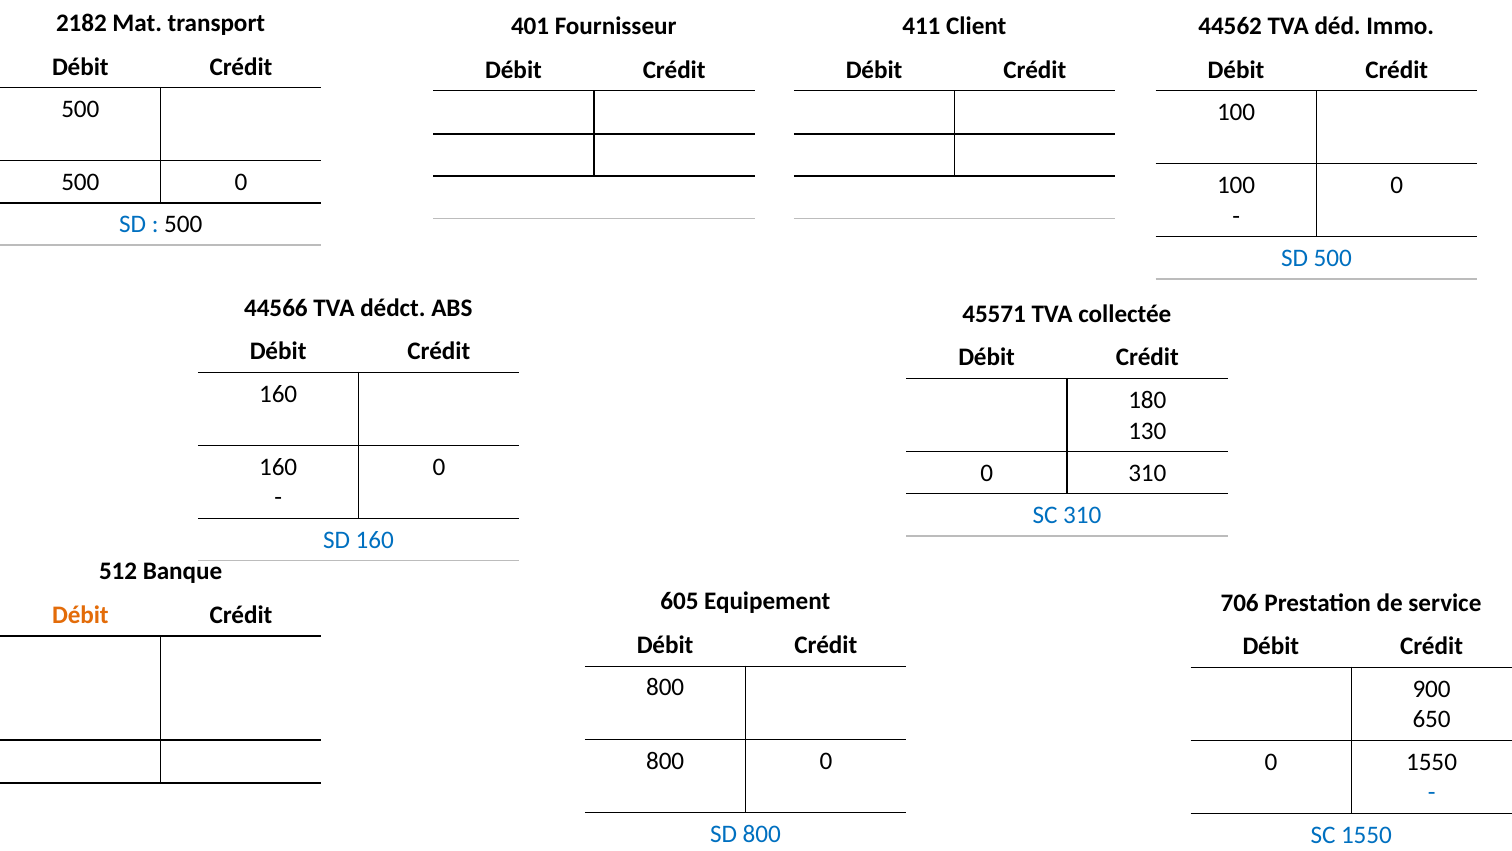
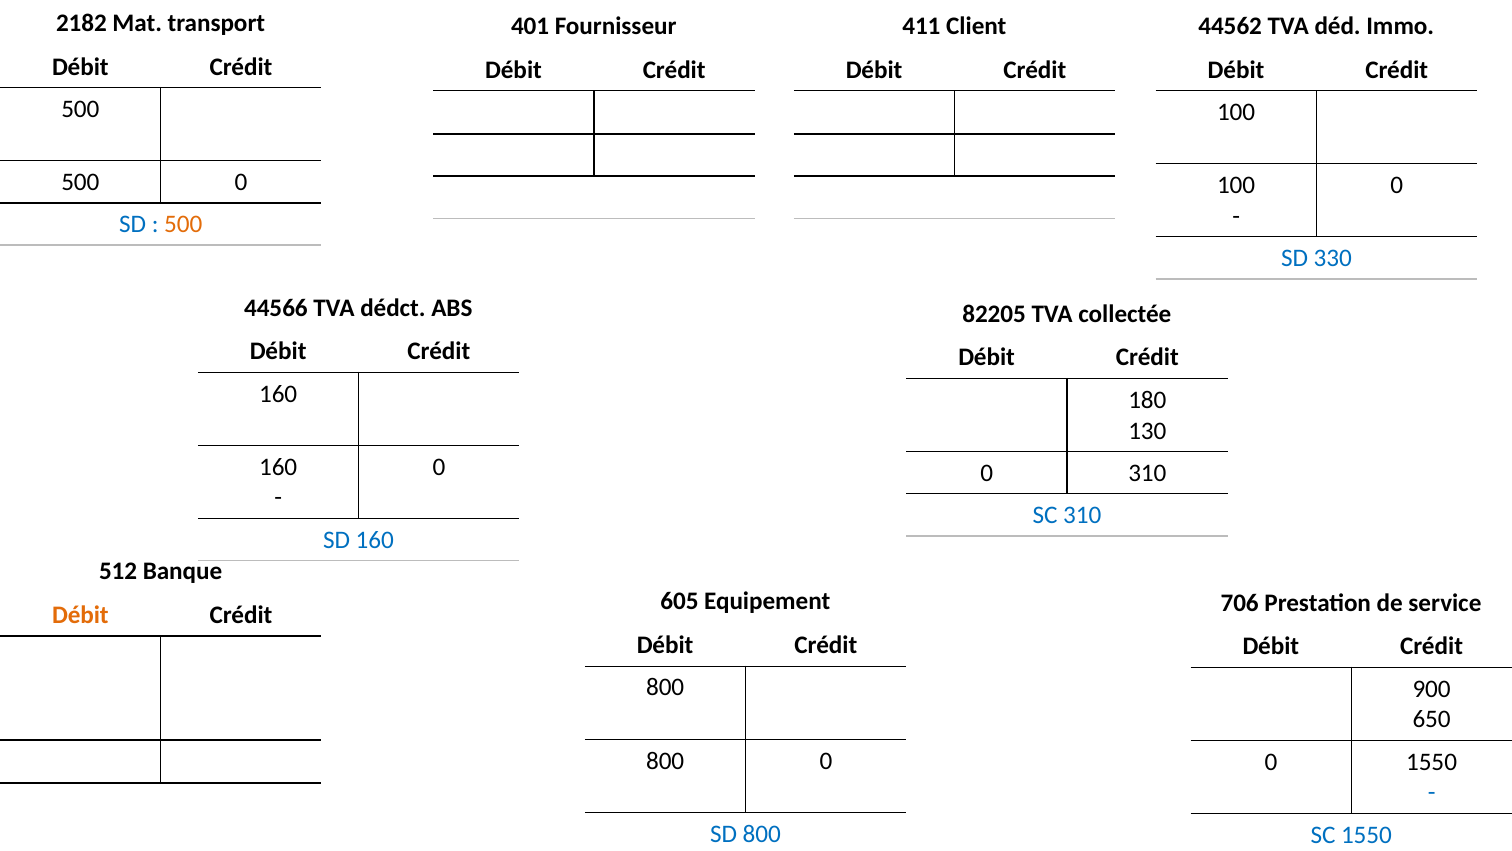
500 at (183, 224) colour: black -> orange
SD 500: 500 -> 330
45571: 45571 -> 82205
